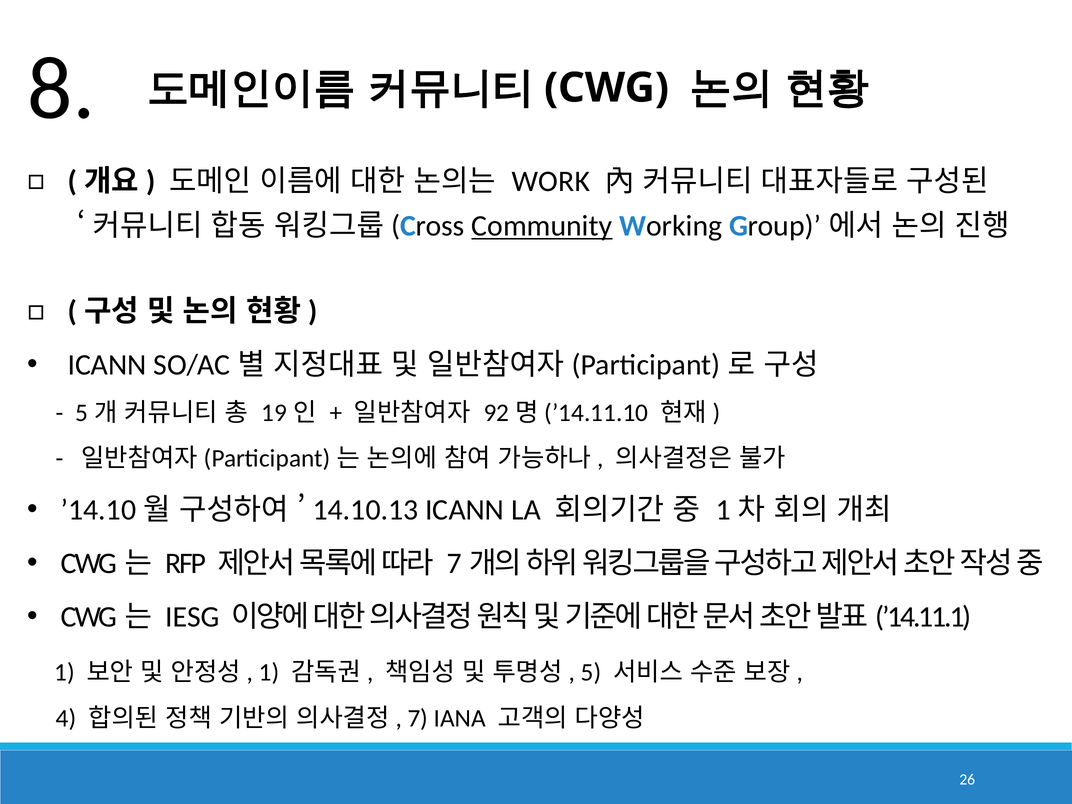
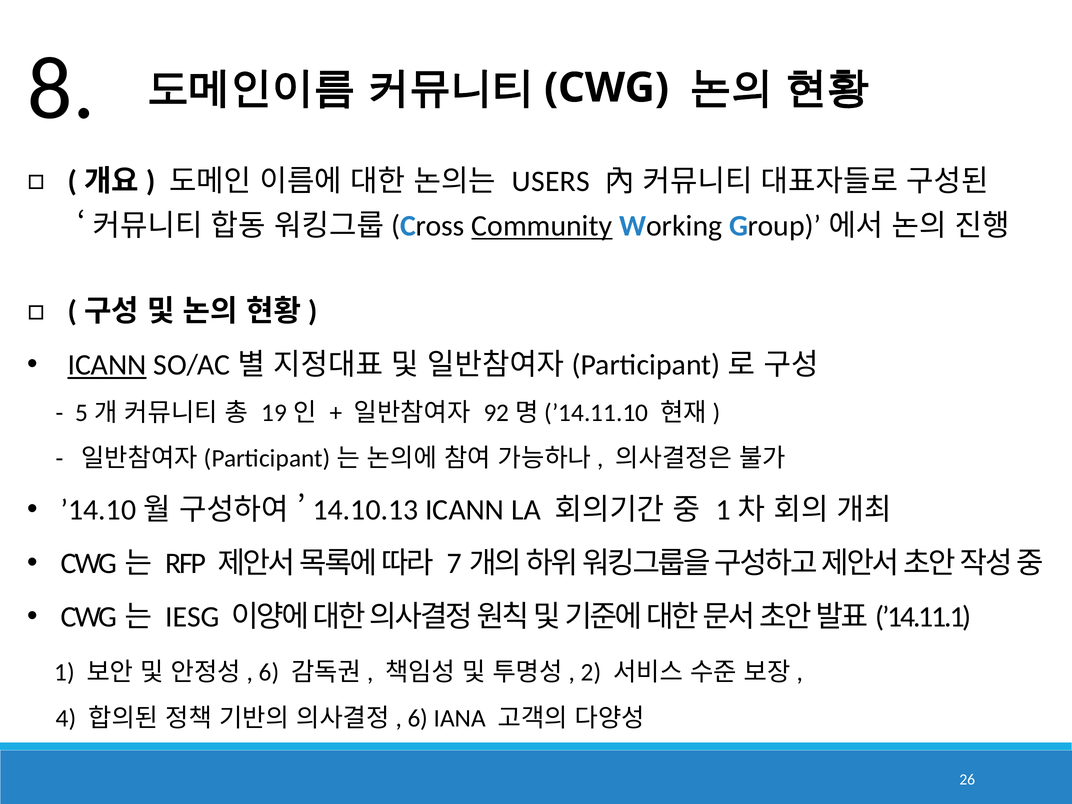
WORK: WORK -> USERS
ICANN at (107, 365) underline: none -> present
1 at (269, 672): 1 -> 6
5: 5 -> 2
7 at (418, 719): 7 -> 6
